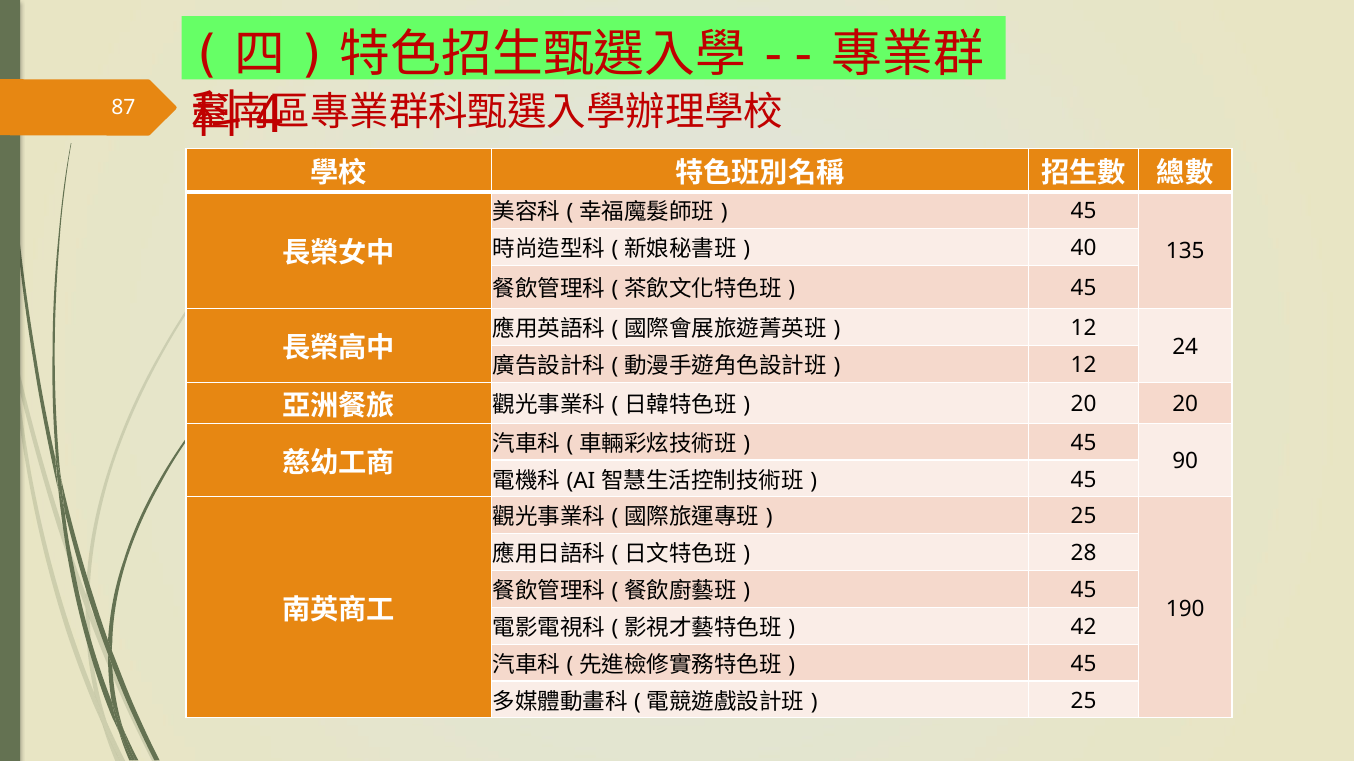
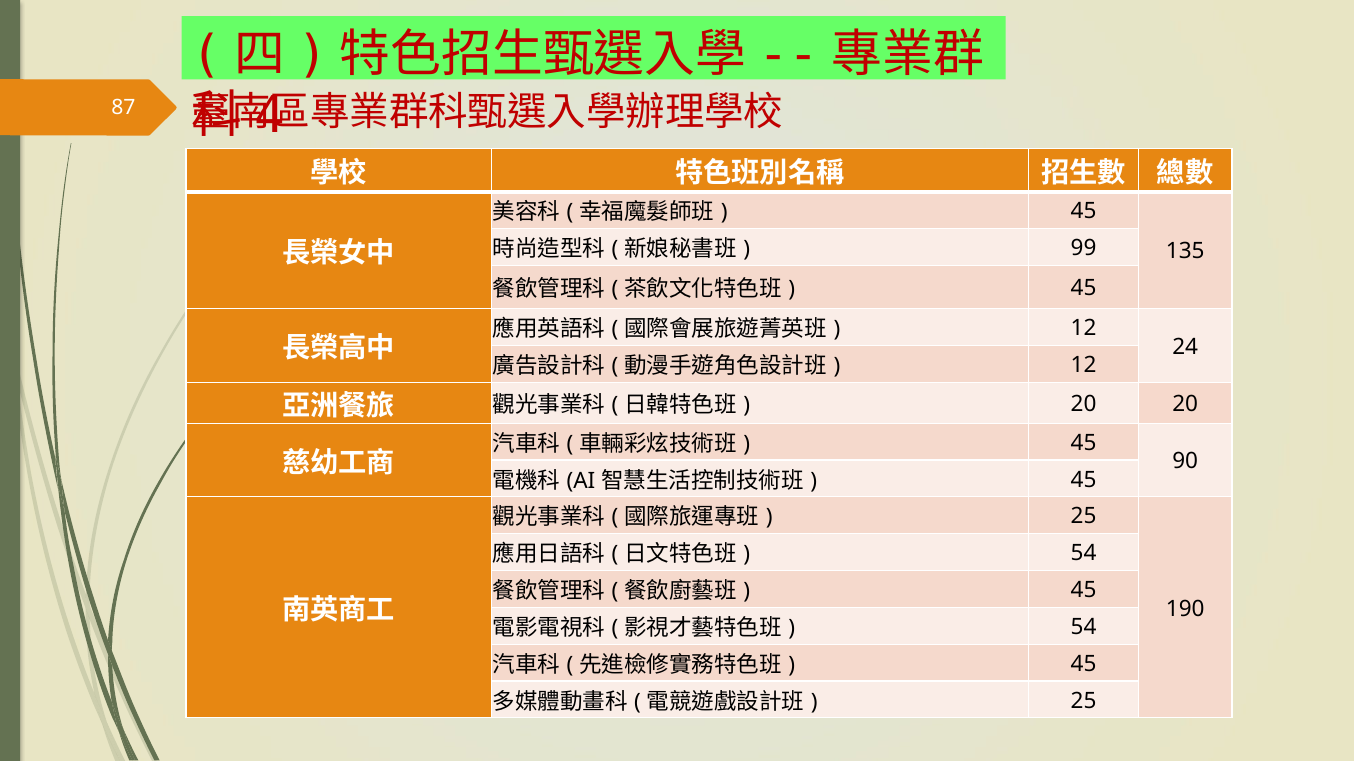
40: 40 -> 99
28 at (1084, 554): 28 -> 54
42 at (1084, 628): 42 -> 54
